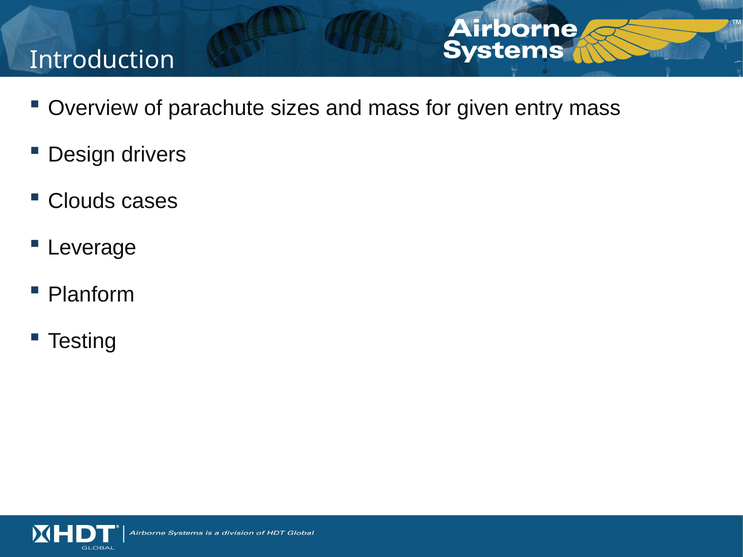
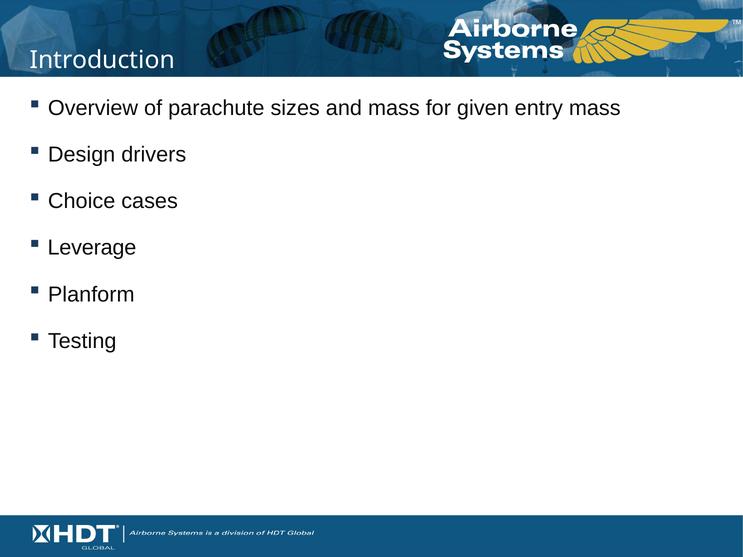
Clouds: Clouds -> Choice
